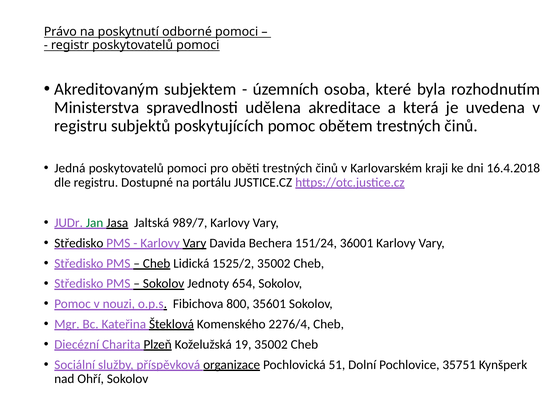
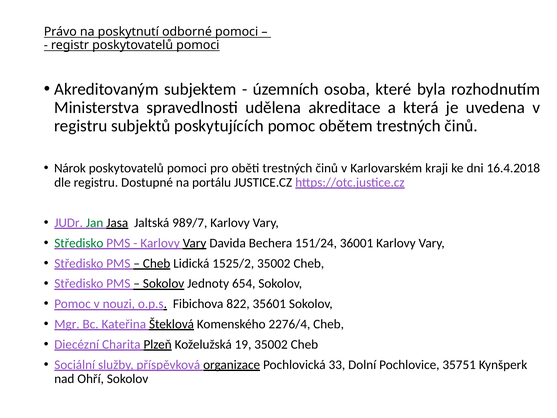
Jedná: Jedná -> Nárok
Středisko at (79, 243) colour: black -> green
800: 800 -> 822
51: 51 -> 33
